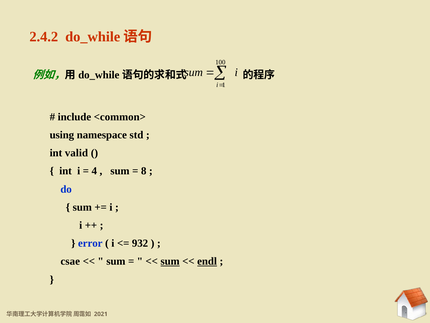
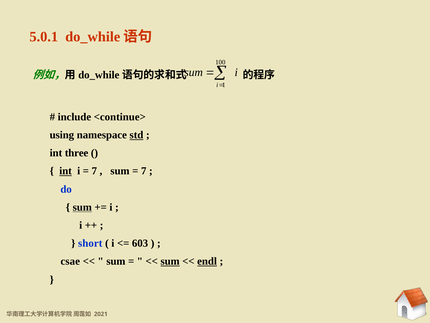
2.4.2: 2.4.2 -> 5.0.1
<common>: <common> -> <continue>
std underline: none -> present
valid: valid -> three
int at (66, 171) underline: none -> present
4 at (94, 171): 4 -> 7
8 at (144, 171): 8 -> 7
sum at (82, 207) underline: none -> present
error: error -> short
932: 932 -> 603
